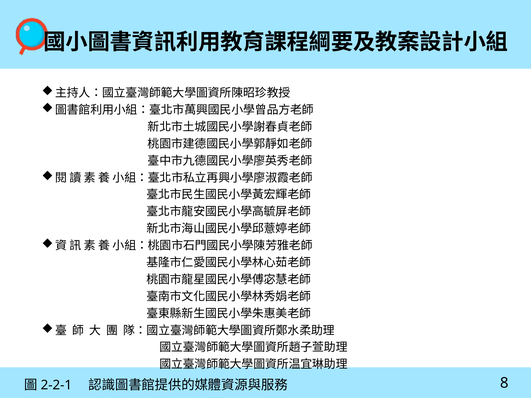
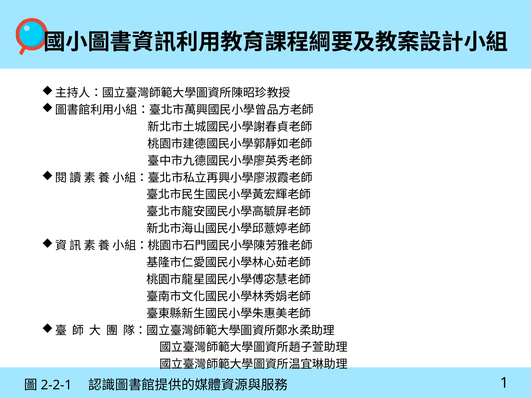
8: 8 -> 1
